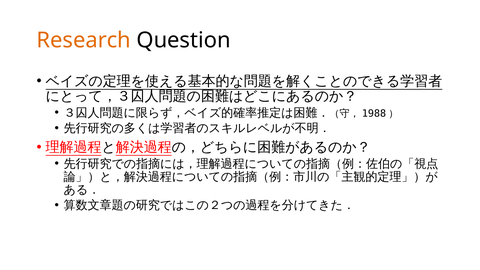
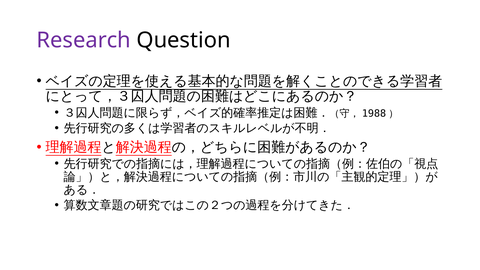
Research colour: orange -> purple
